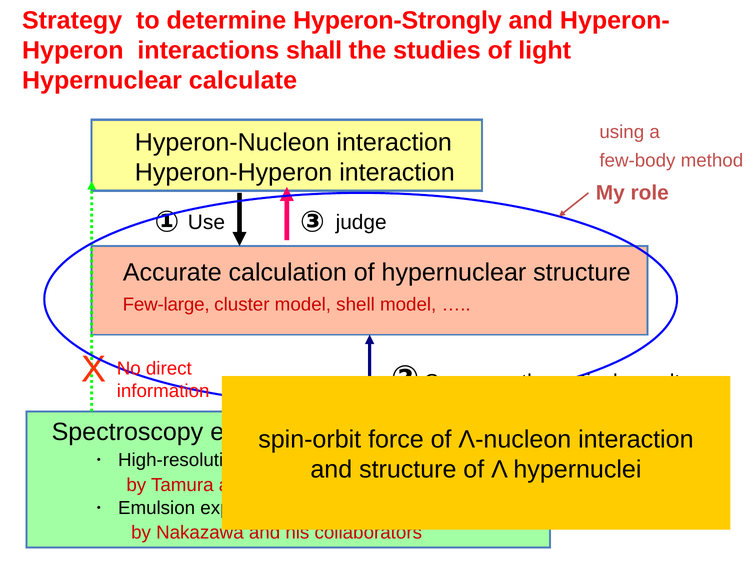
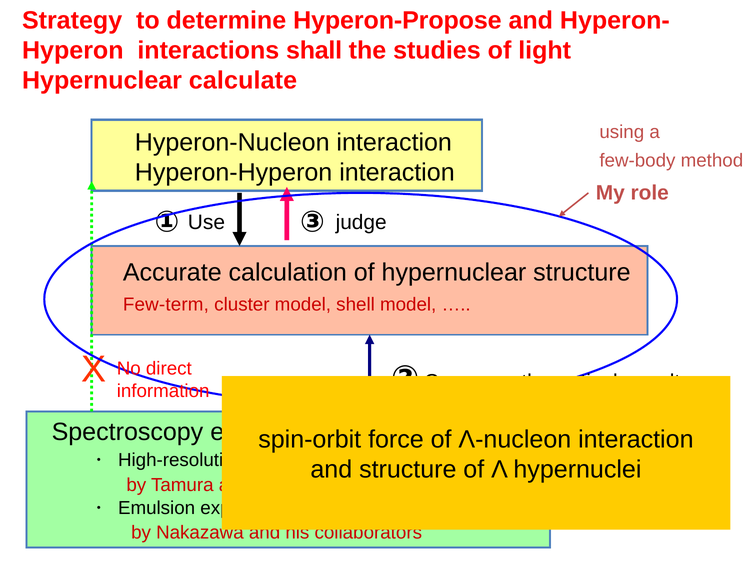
Hyperon-Strongly: Hyperon-Strongly -> Hyperon-Propose
Few-large: Few-large -> Few-term
